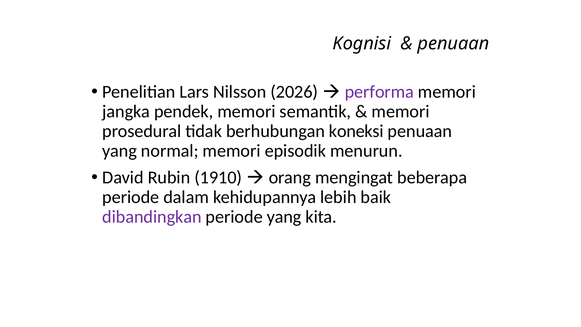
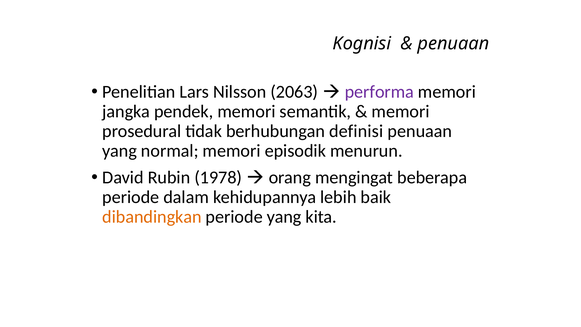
2026: 2026 -> 2063
koneksi: koneksi -> definisi
1910: 1910 -> 1978
dibandingkan colour: purple -> orange
